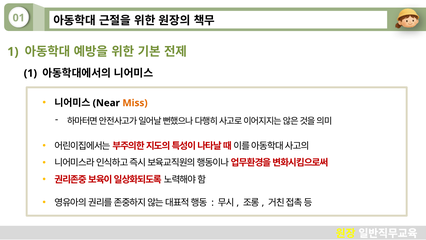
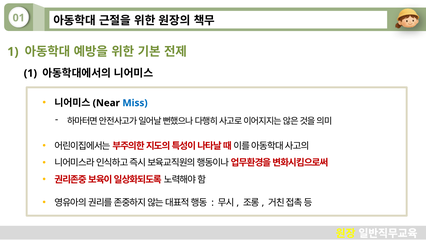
Miss colour: orange -> blue
